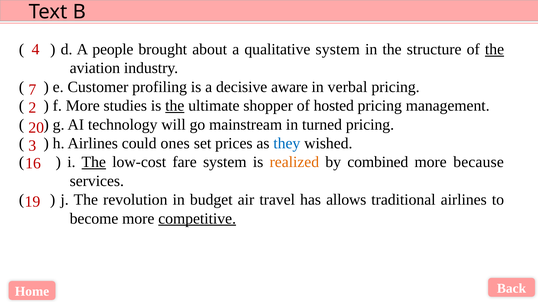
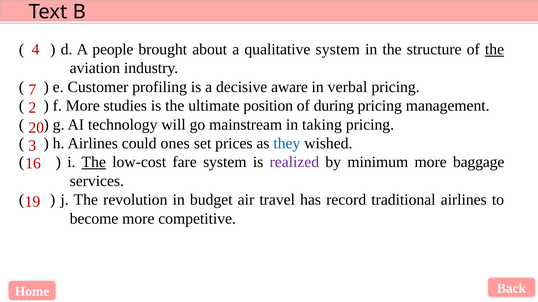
the at (175, 106) underline: present -> none
shopper: shopper -> position
hosted: hosted -> during
turned: turned -> taking
realized colour: orange -> purple
combined: combined -> minimum
because: because -> baggage
allows: allows -> record
competitive underline: present -> none
